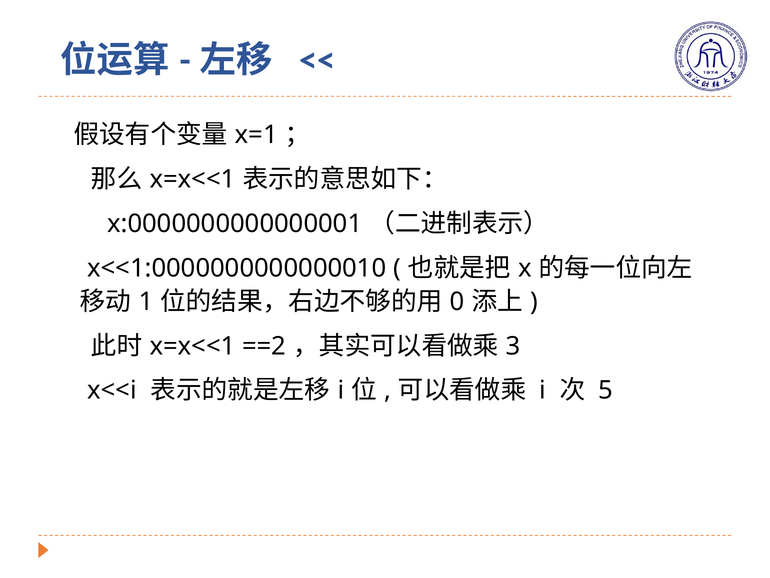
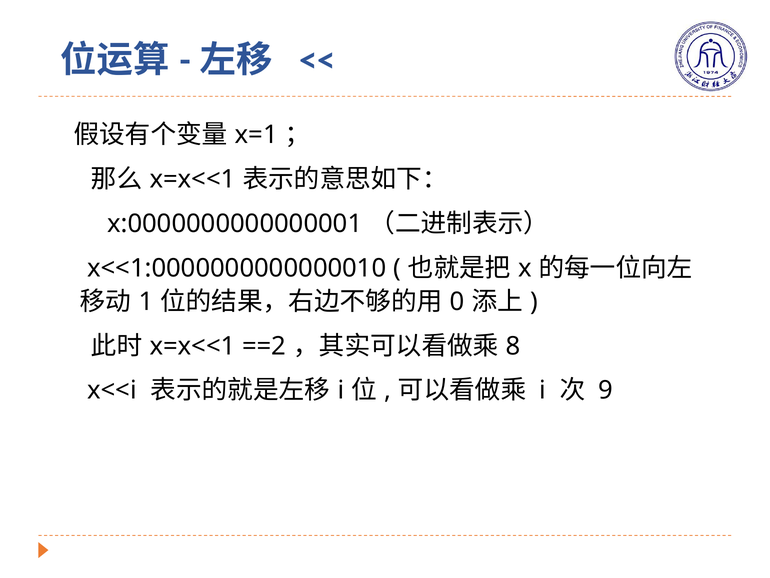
3: 3 -> 8
5: 5 -> 9
